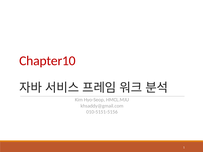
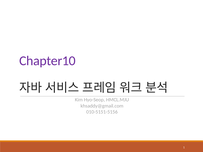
Chapter10 colour: red -> purple
